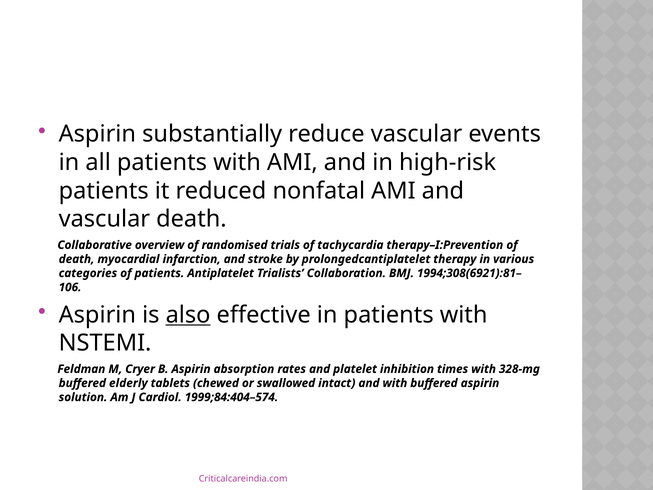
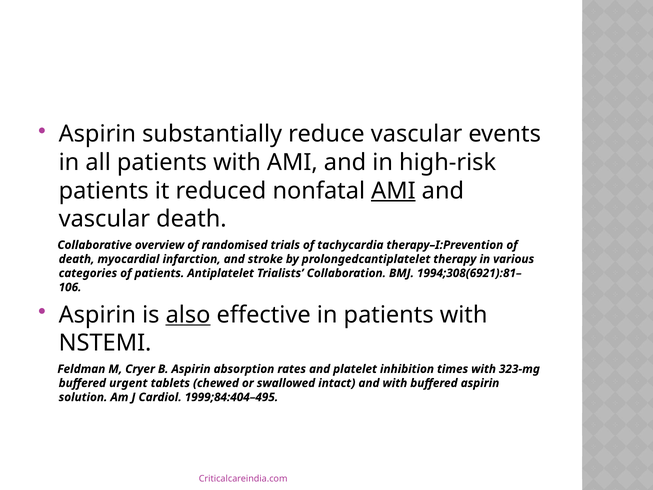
AMI at (393, 191) underline: none -> present
328-mg: 328-mg -> 323-mg
elderly: elderly -> urgent
1999;84:404–574: 1999;84:404–574 -> 1999;84:404–495
